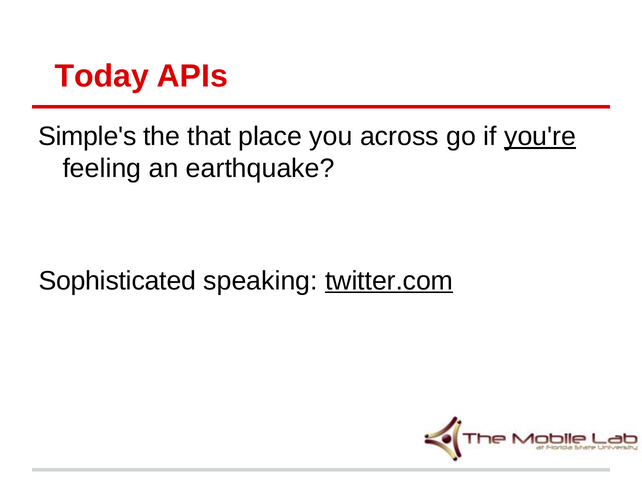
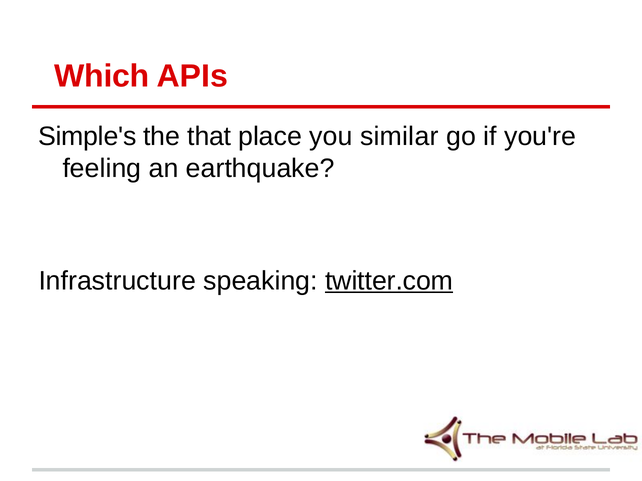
Today: Today -> Which
across: across -> similar
you're underline: present -> none
Sophisticated: Sophisticated -> Infrastructure
